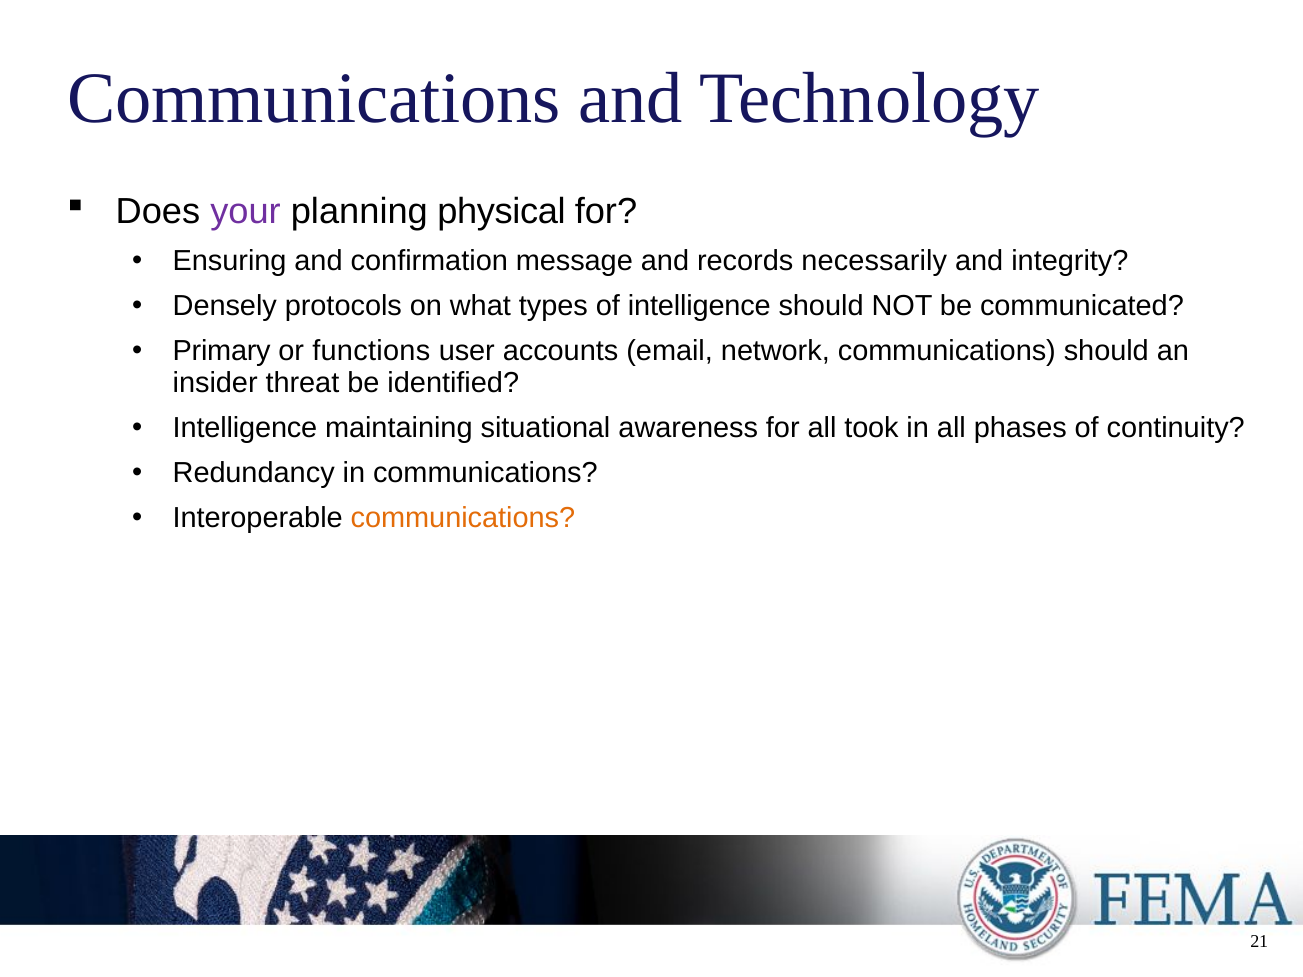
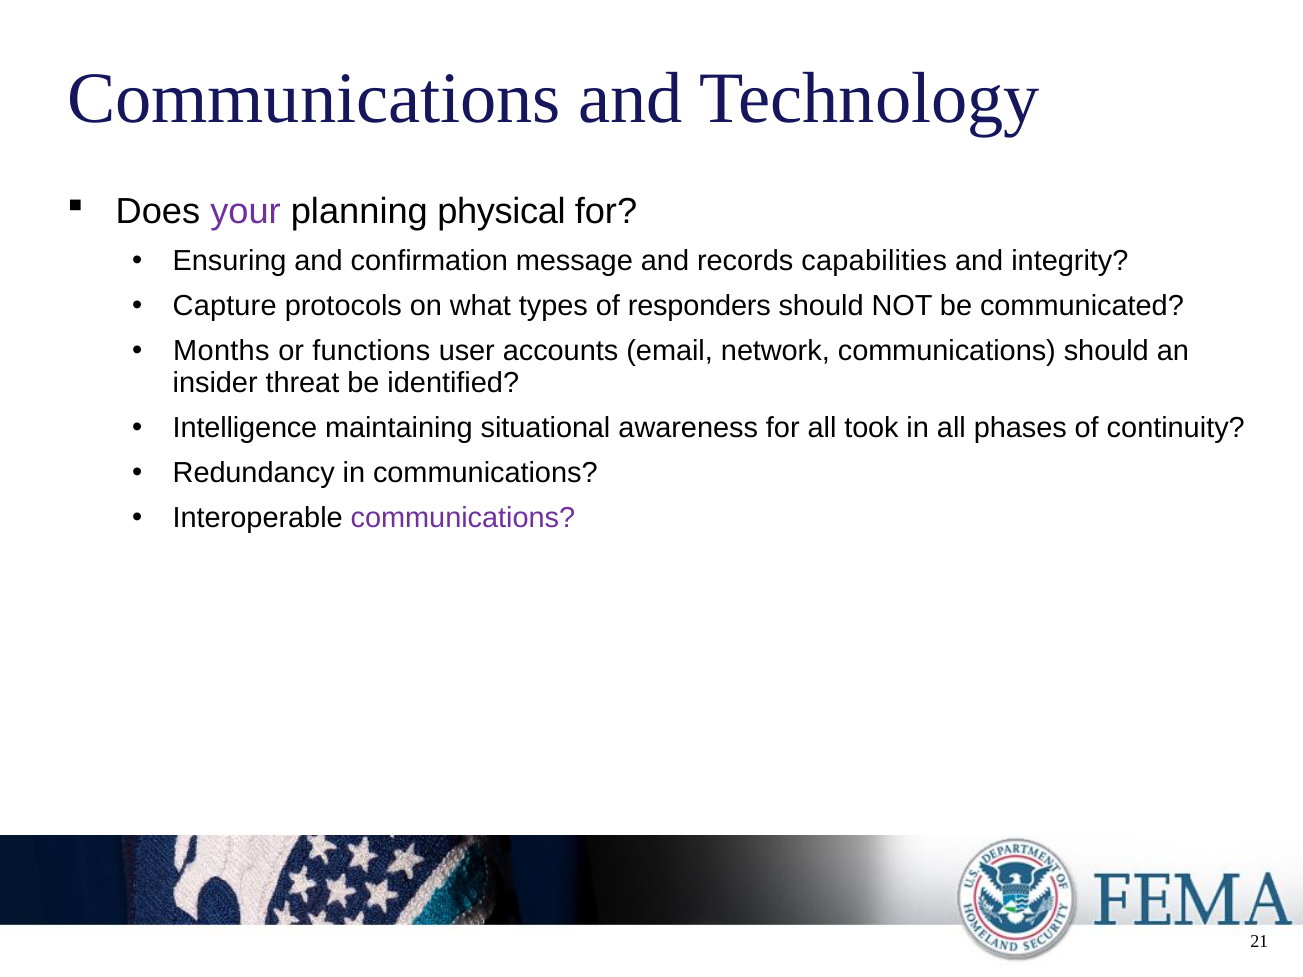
necessarily: necessarily -> capabilities
Densely: Densely -> Capture
of intelligence: intelligence -> responders
Primary: Primary -> Months
communications at (463, 518) colour: orange -> purple
